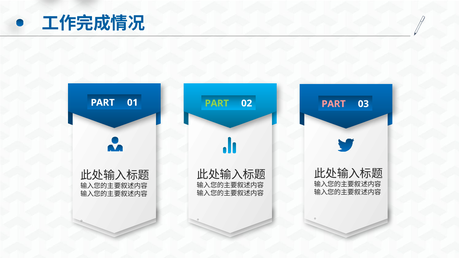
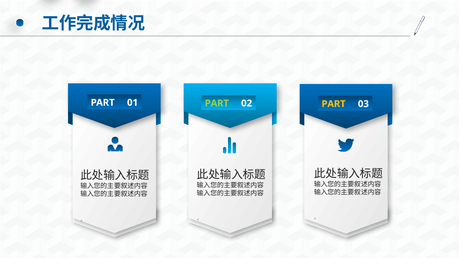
PART at (334, 104) colour: pink -> yellow
